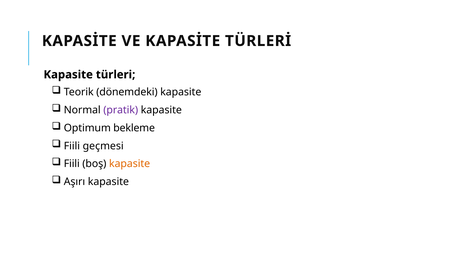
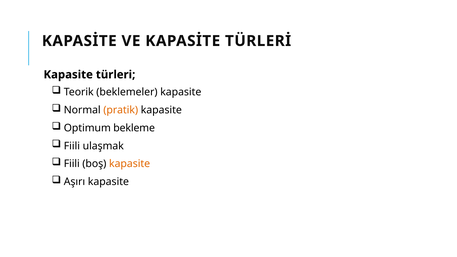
dönemdeki: dönemdeki -> beklemeler
pratik colour: purple -> orange
geçmesi: geçmesi -> ulaşmak
